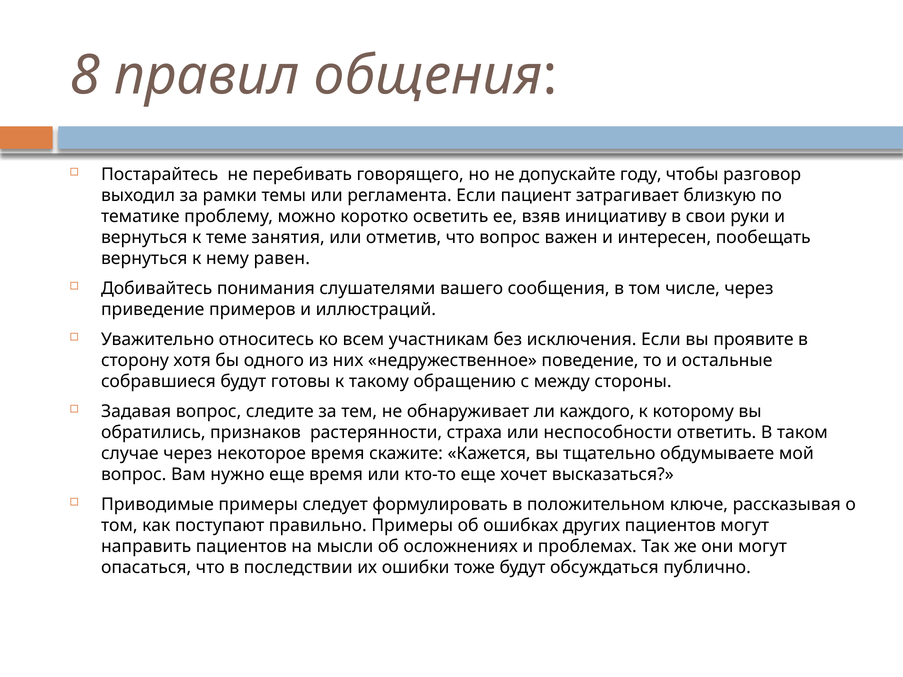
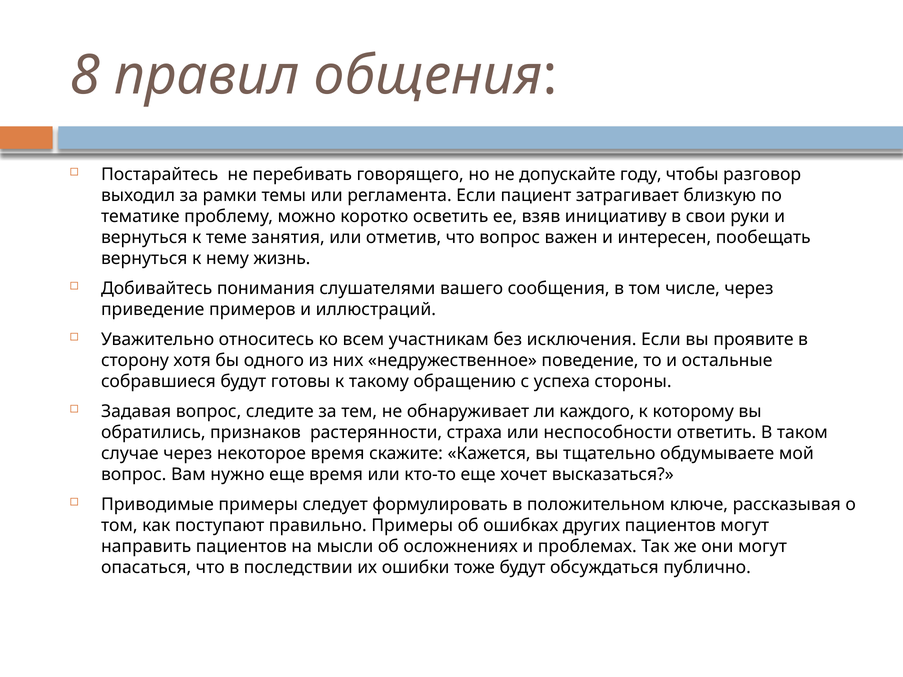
равен: равен -> жизнь
между: между -> успеха
